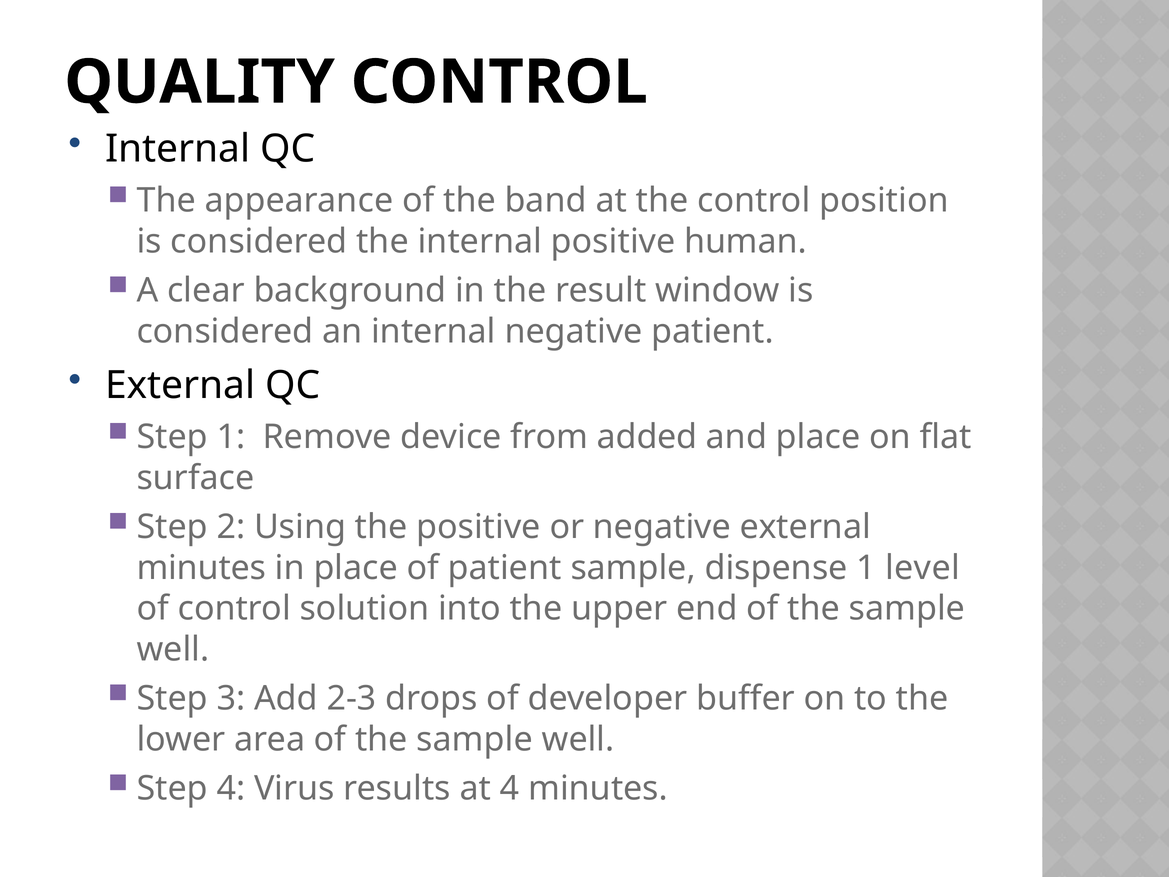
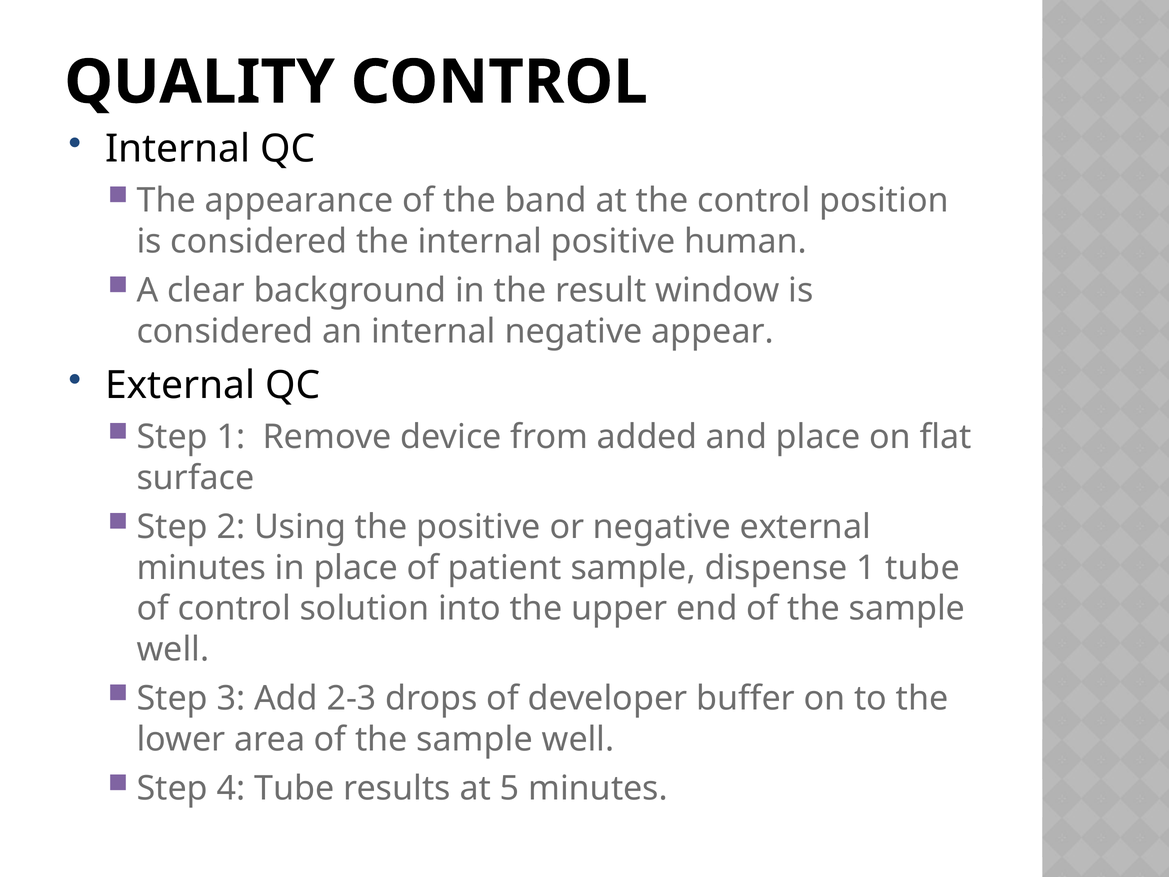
negative patient: patient -> appear
1 level: level -> tube
4 Virus: Virus -> Tube
at 4: 4 -> 5
